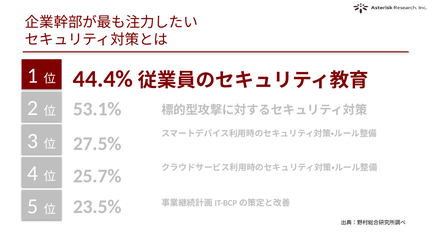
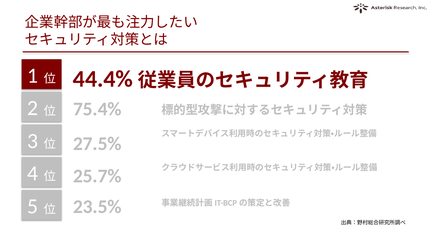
53.1%: 53.1% -> 75.4%
